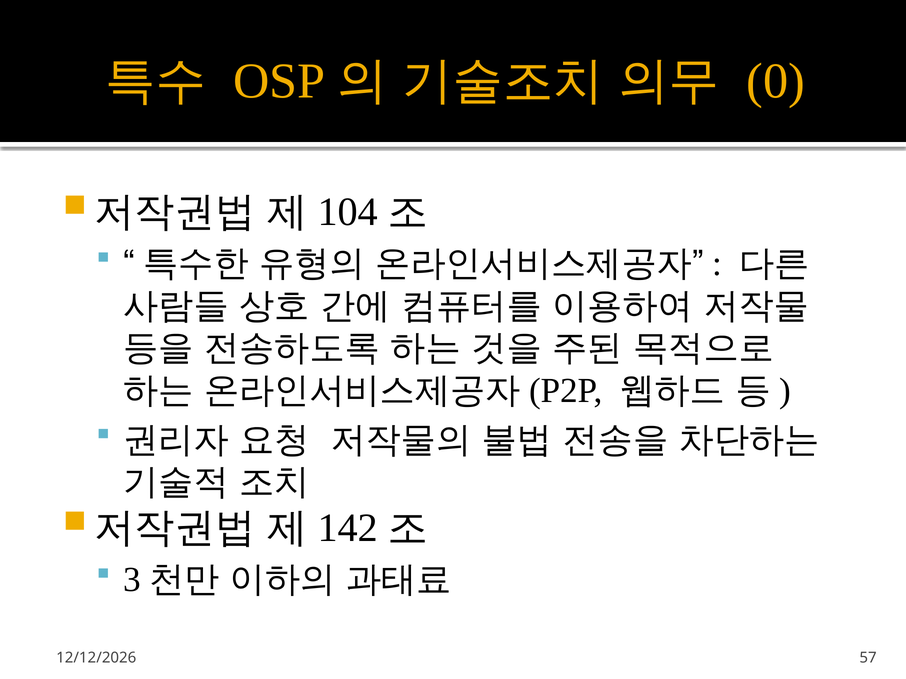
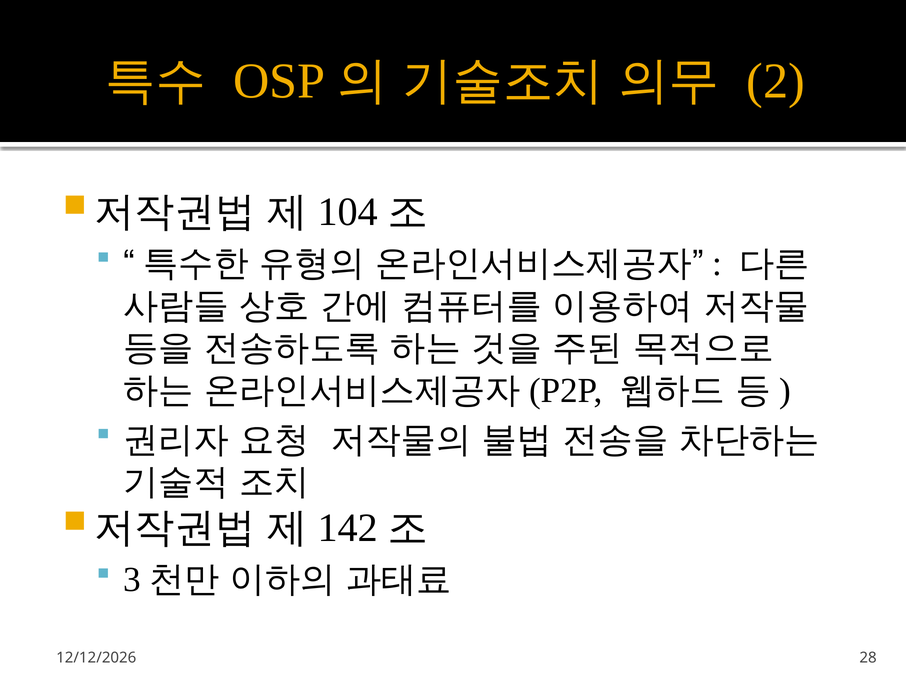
0: 0 -> 2
57: 57 -> 28
